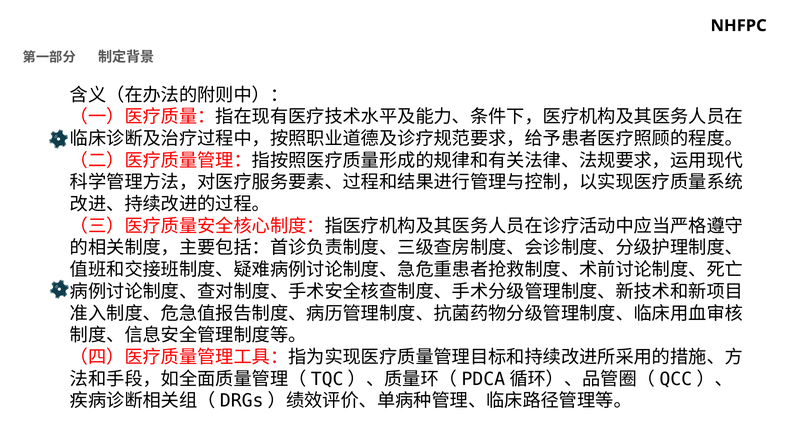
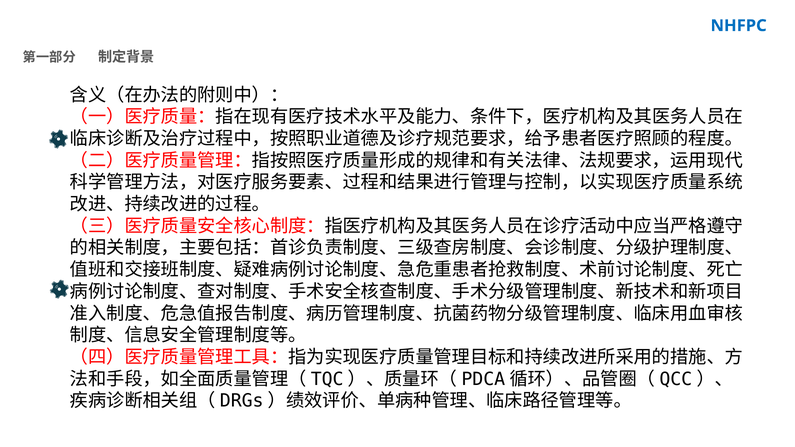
NHFPC colour: black -> blue
